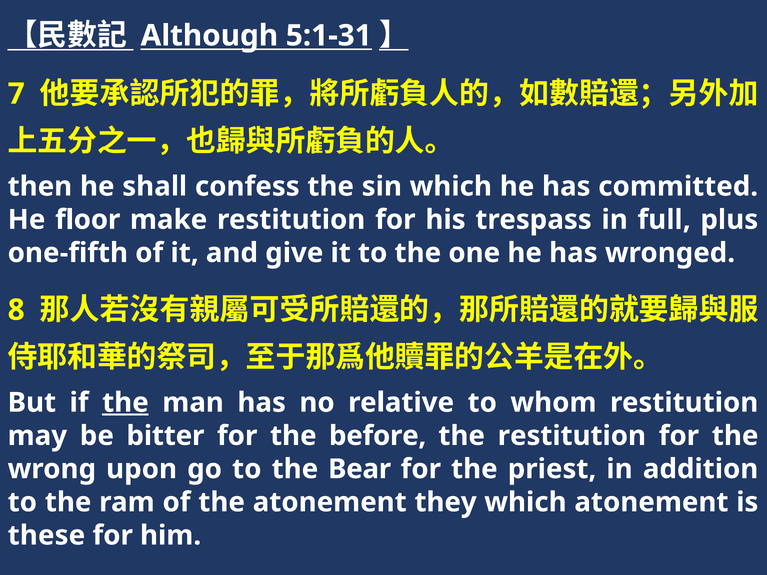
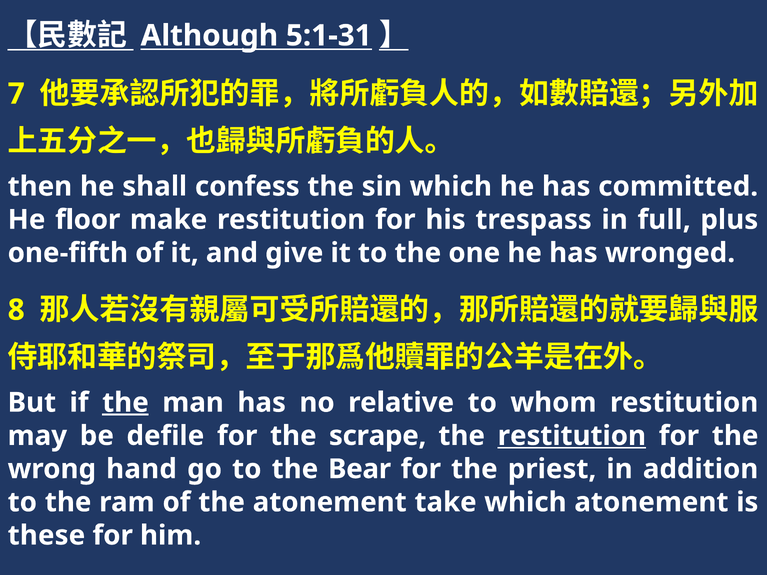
bitter: bitter -> defile
before: before -> scrape
restitution at (572, 436) underline: none -> present
upon: upon -> hand
they: they -> take
